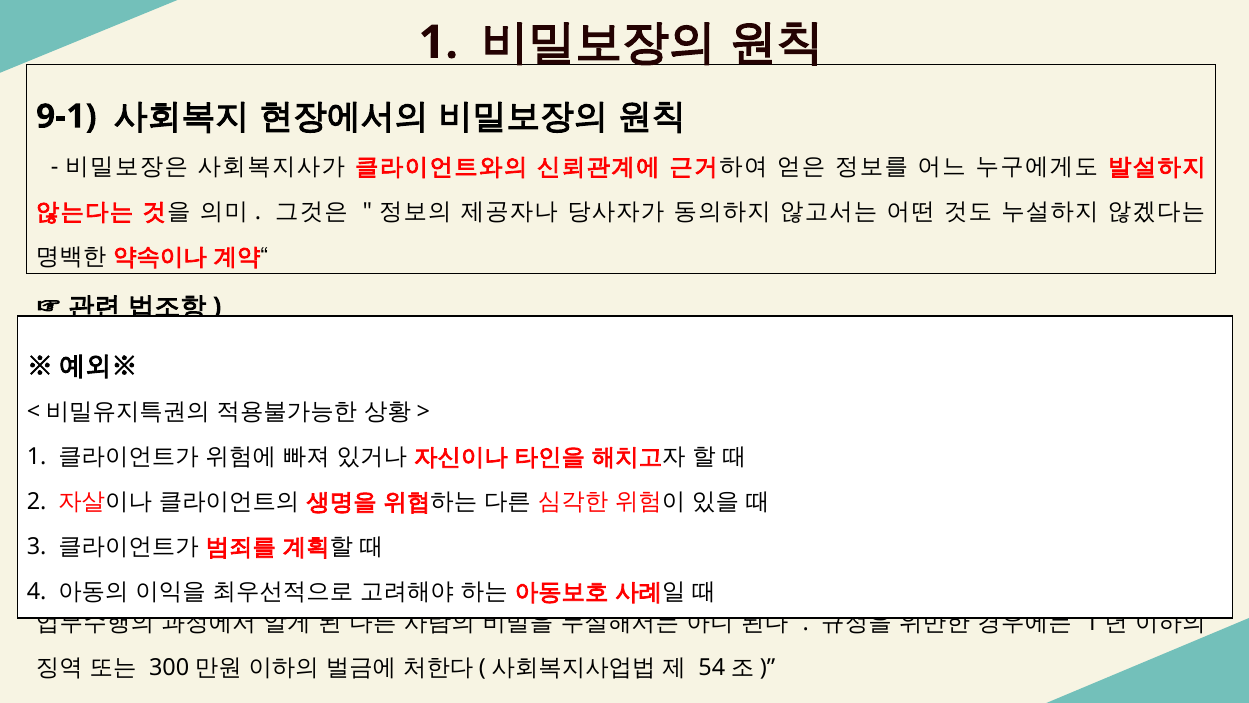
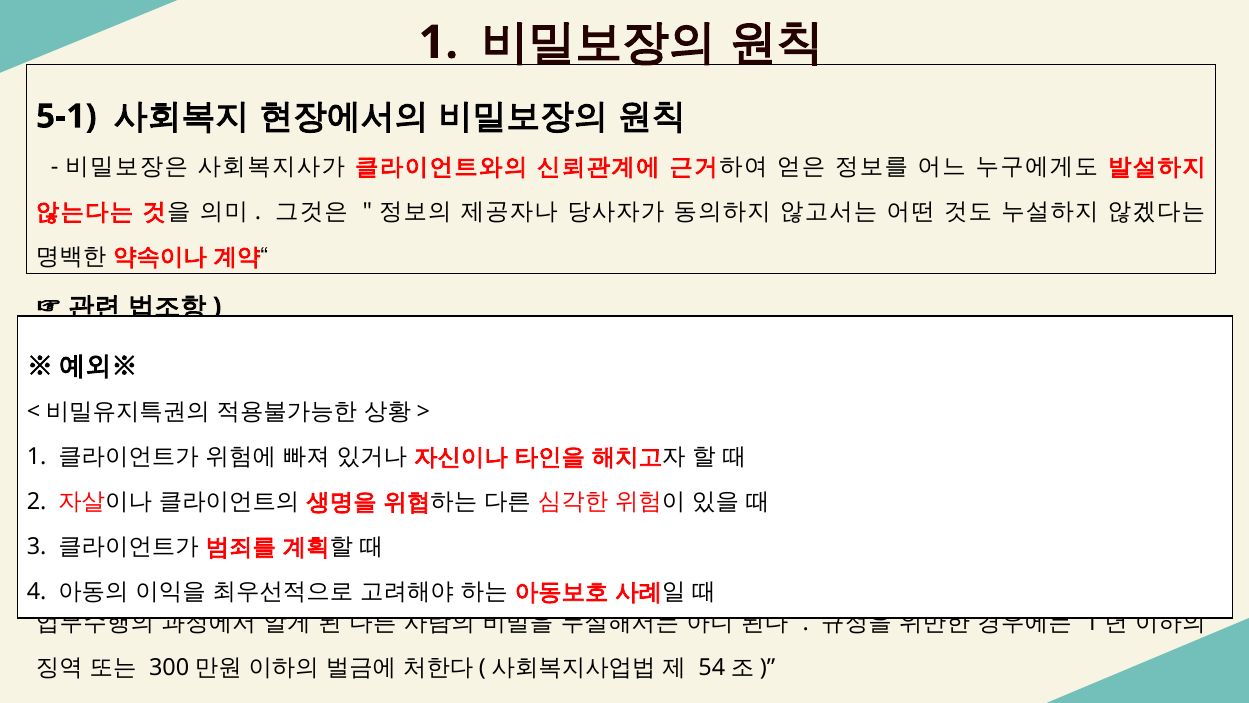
9-1: 9-1 -> 5-1
